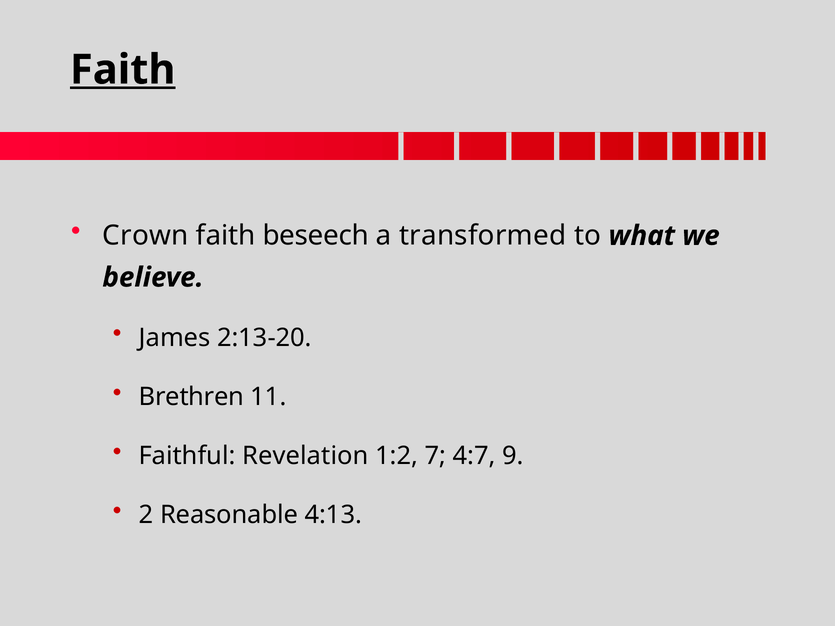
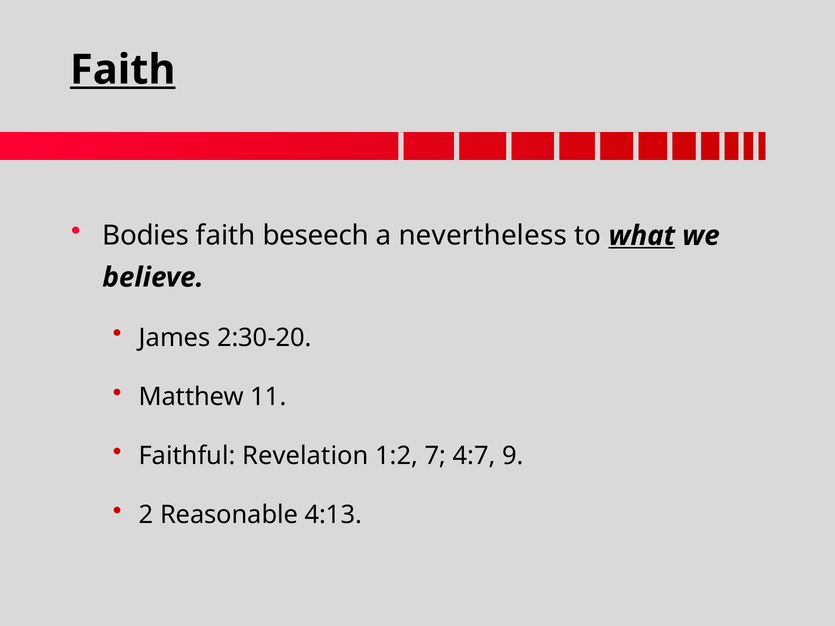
Crown: Crown -> Bodies
transformed: transformed -> nevertheless
what underline: none -> present
2:13-20: 2:13-20 -> 2:30-20
Brethren: Brethren -> Matthew
